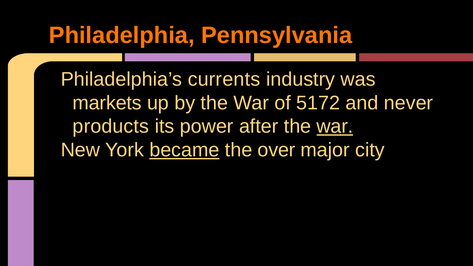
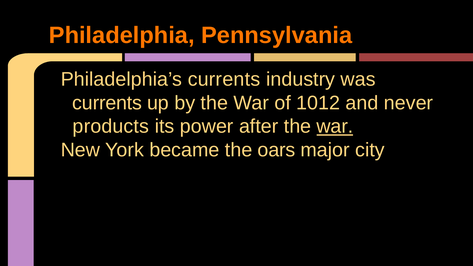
markets at (107, 103): markets -> currents
5172: 5172 -> 1012
became underline: present -> none
over: over -> oars
